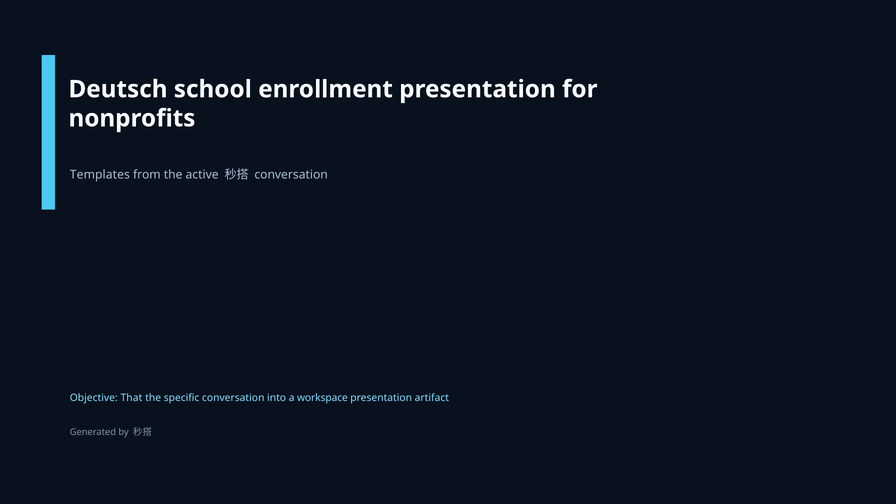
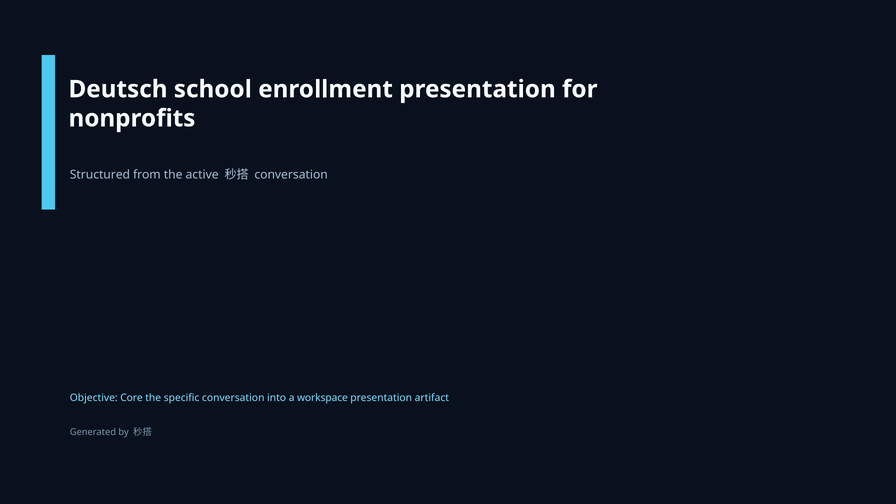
Templates: Templates -> Structured
That: That -> Core
